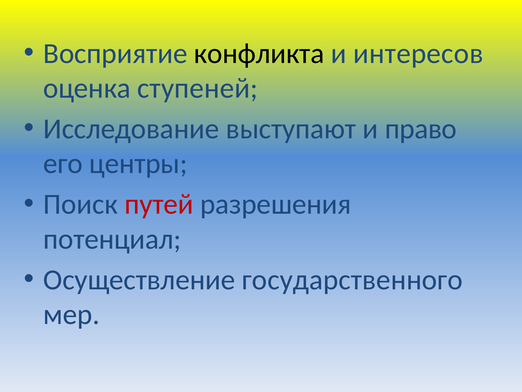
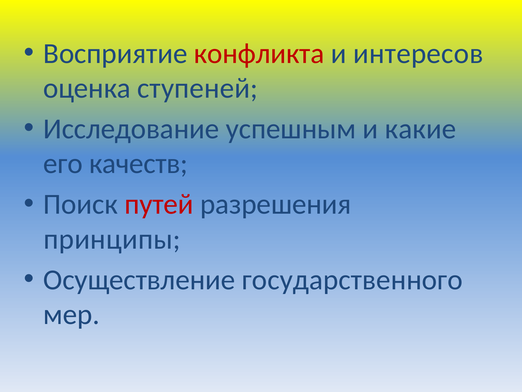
конфликта colour: black -> red
выступают: выступают -> успешным
право: право -> какие
центры: центры -> качеств
потенциал: потенциал -> принципы
